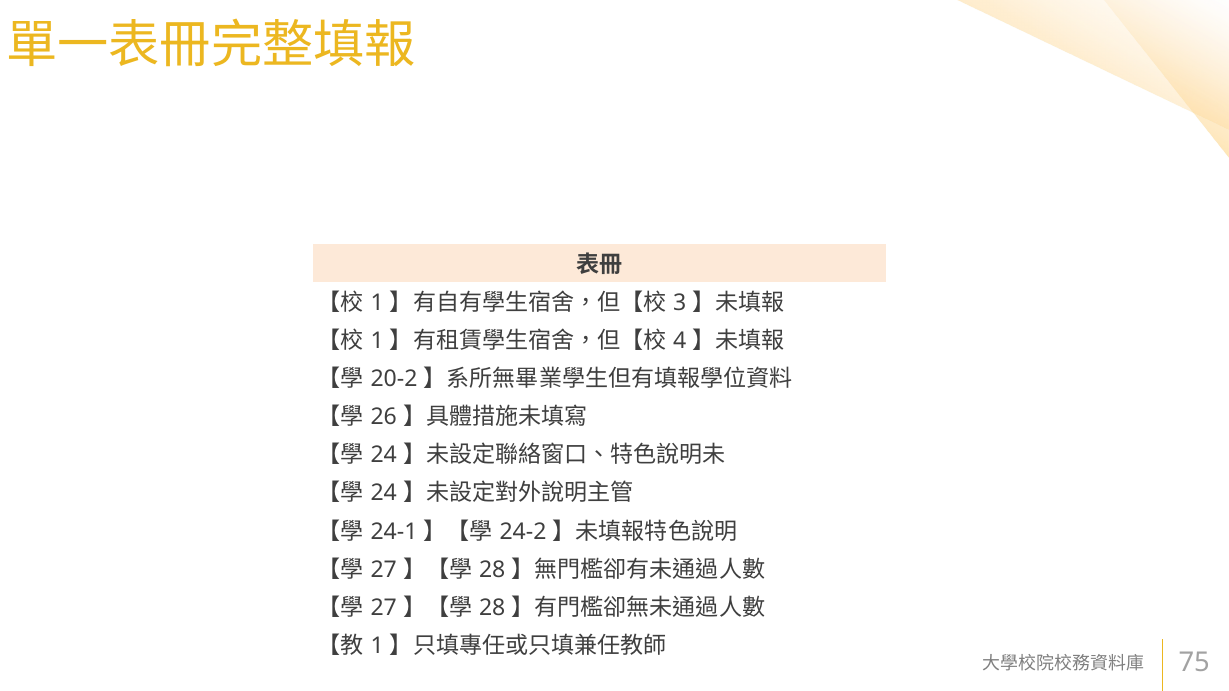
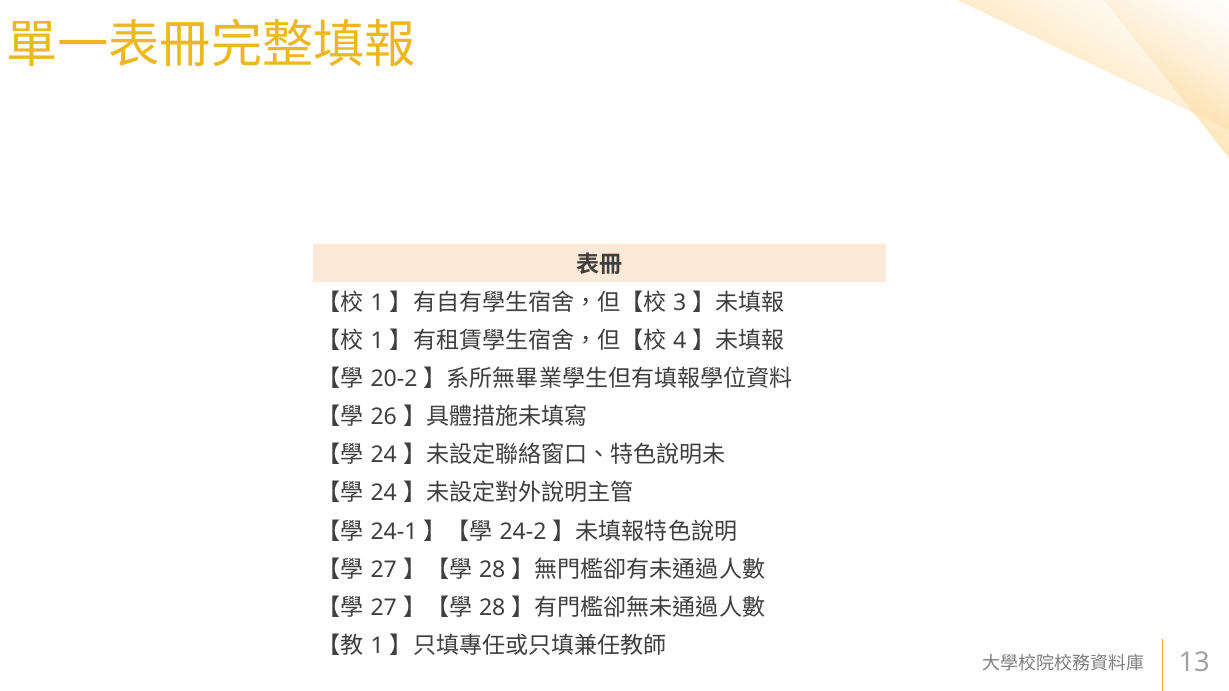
75: 75 -> 13
